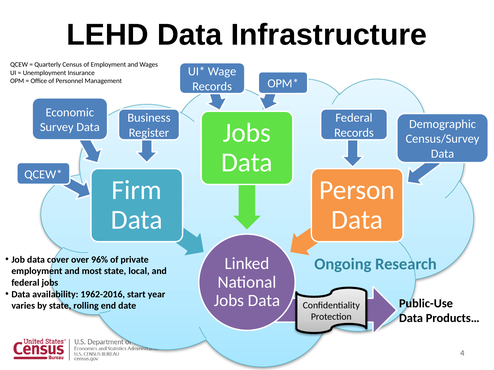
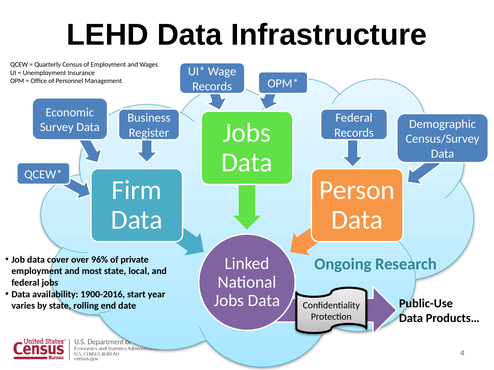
1962-2016: 1962-2016 -> 1900-2016
